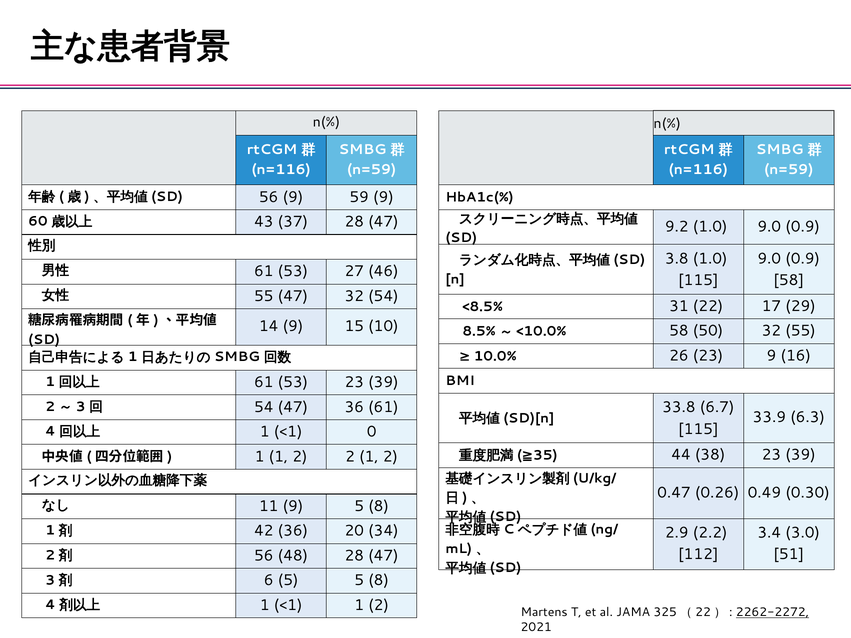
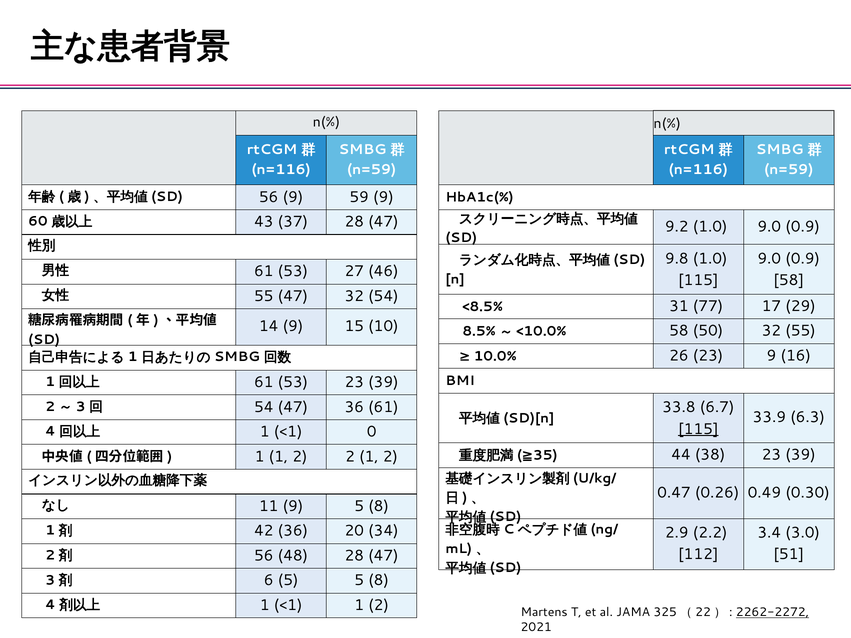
3.8: 3.8 -> 9.8
22: 22 -> 77
115 at (698, 429) underline: none -> present
